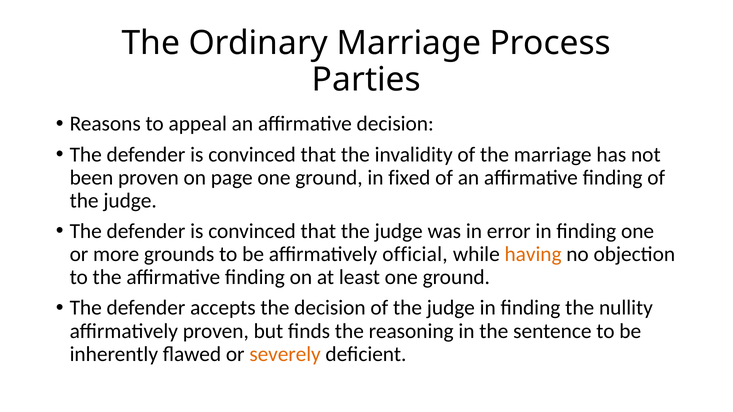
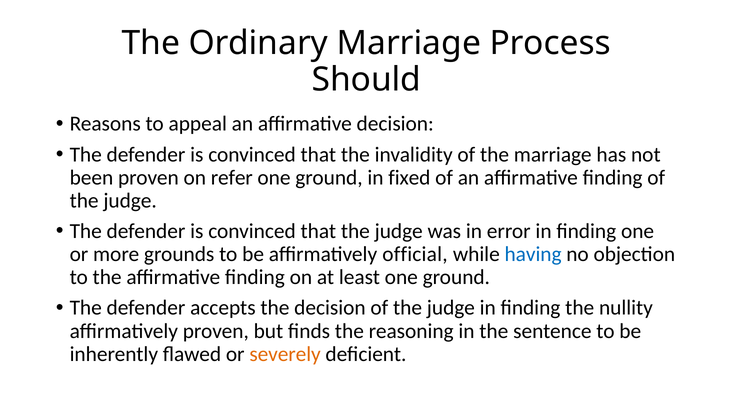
Parties: Parties -> Should
page: page -> refer
having colour: orange -> blue
